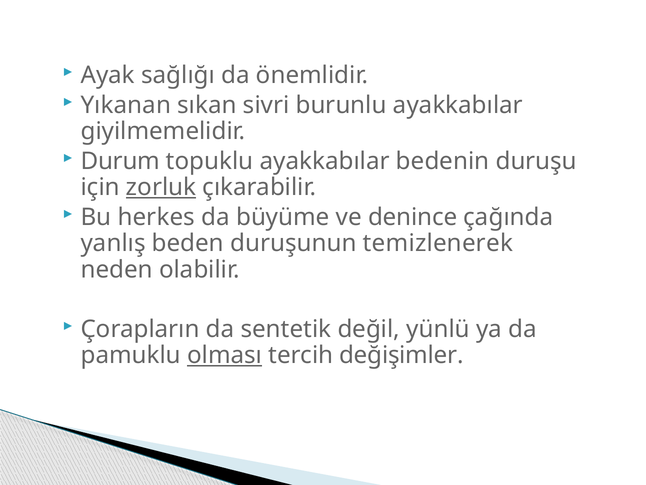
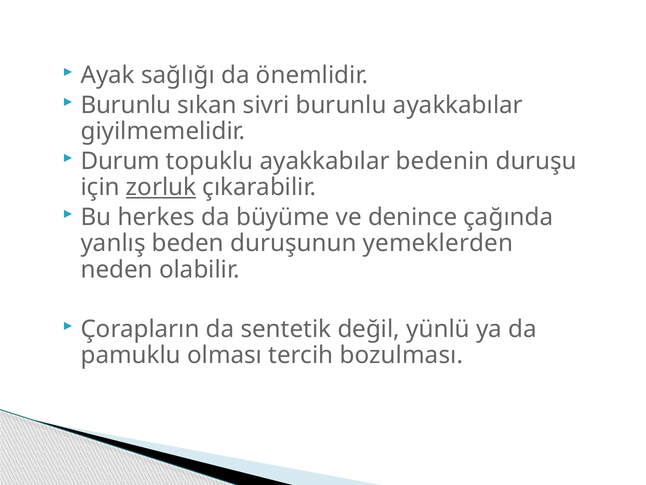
Yıkanan at (126, 105): Yıkanan -> Burunlu
temizlenerek: temizlenerek -> yemeklerden
olması underline: present -> none
değişimler: değişimler -> bozulması
